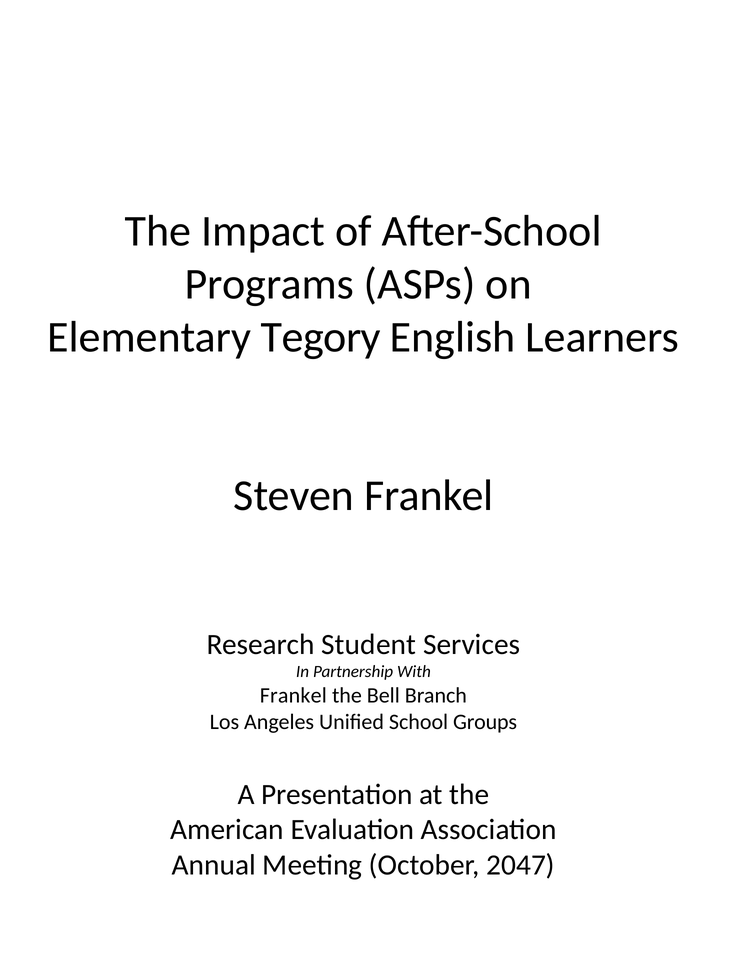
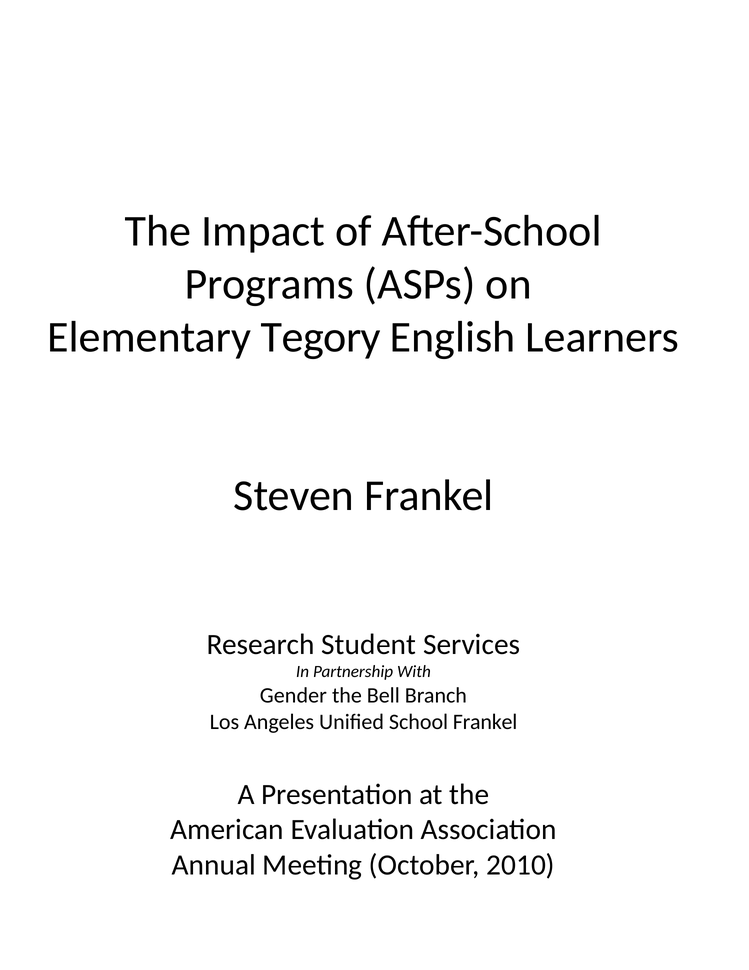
Frankel at (293, 695): Frankel -> Gender
School Groups: Groups -> Frankel
2047: 2047 -> 2010
